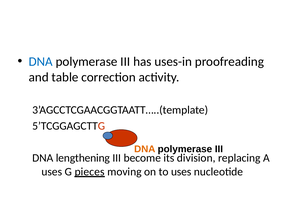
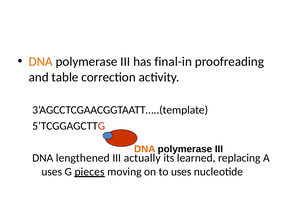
DNA at (41, 62) colour: blue -> orange
uses-in: uses-in -> final-in
lengthening: lengthening -> lengthened
become: become -> actually
division: division -> learned
